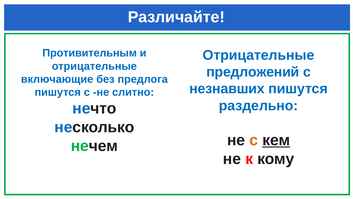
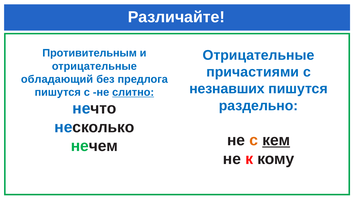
предложений: предложений -> причастиями
включающие: включающие -> обладающий
слитно underline: none -> present
